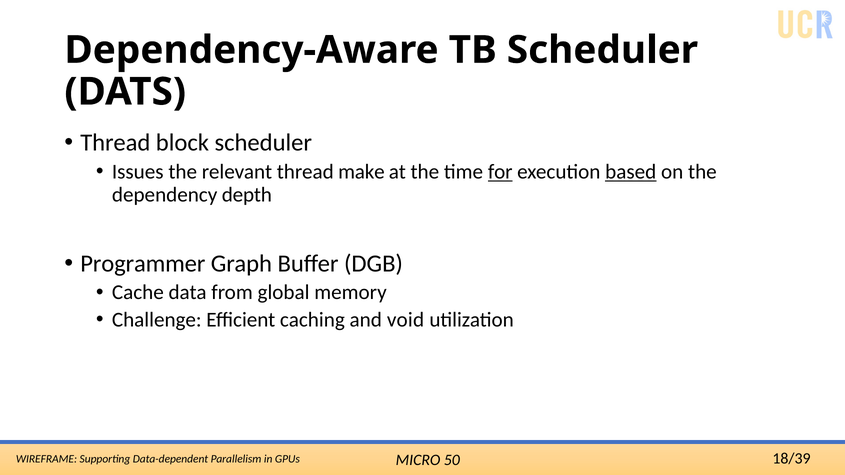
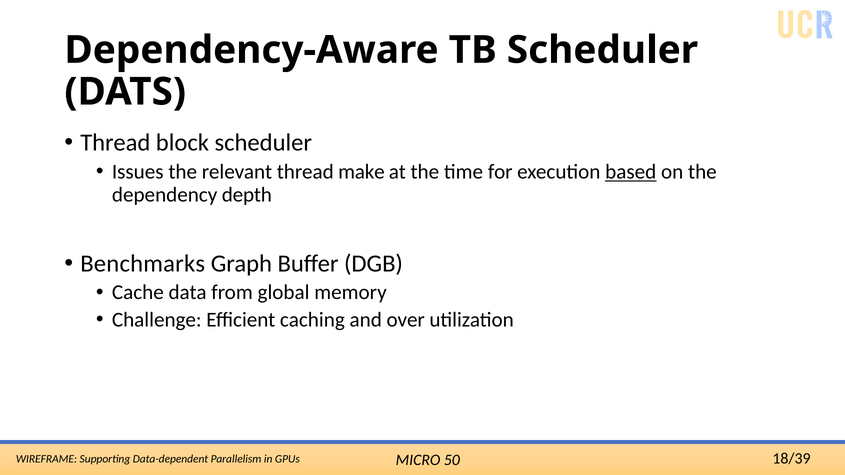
for underline: present -> none
Programmer: Programmer -> Benchmarks
void: void -> over
